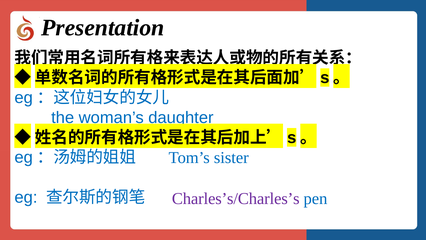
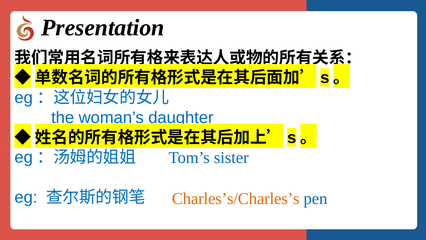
Charles’s/Charles’s colour: purple -> orange
